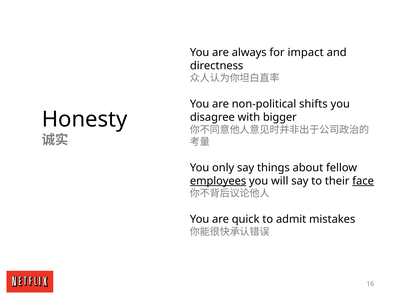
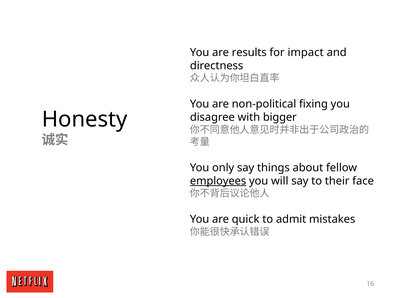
always: always -> results
shifts: shifts -> fixing
face underline: present -> none
